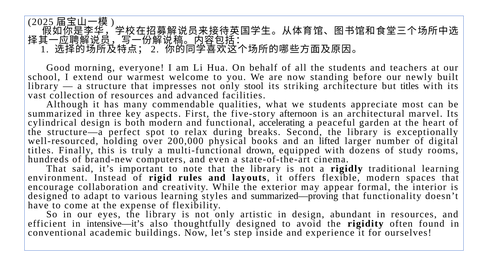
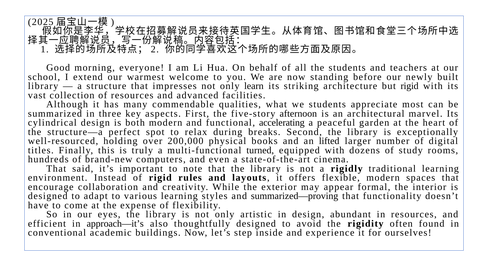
stool: stool -> learn
but titles: titles -> rigid
drown: drown -> turned
intensive—it’s: intensive—it’s -> approach—it’s
